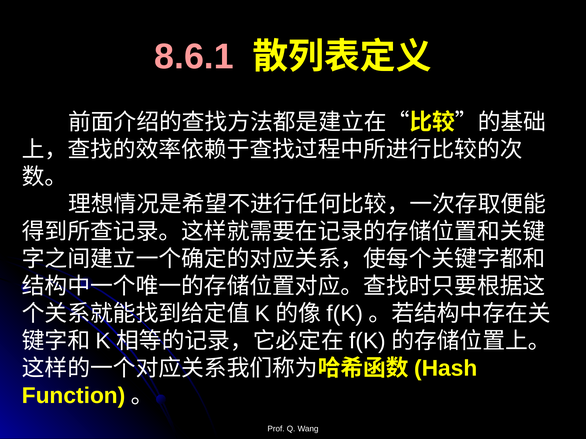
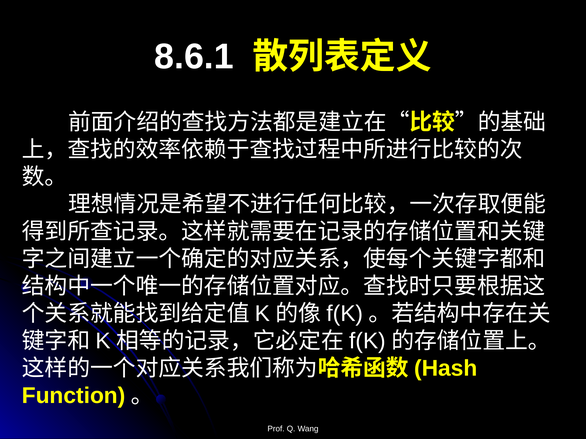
8.6.1 colour: pink -> white
